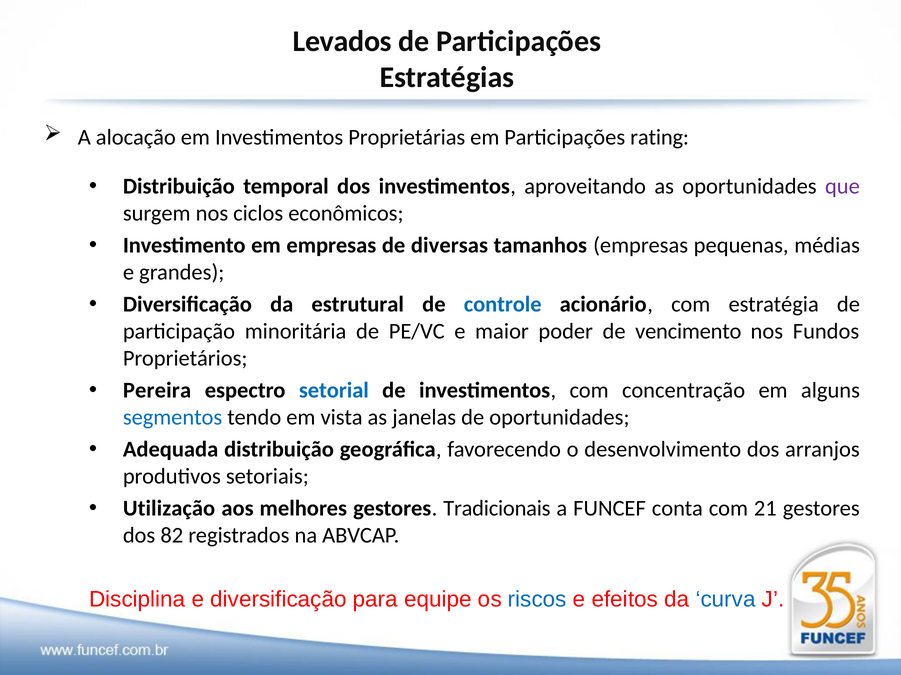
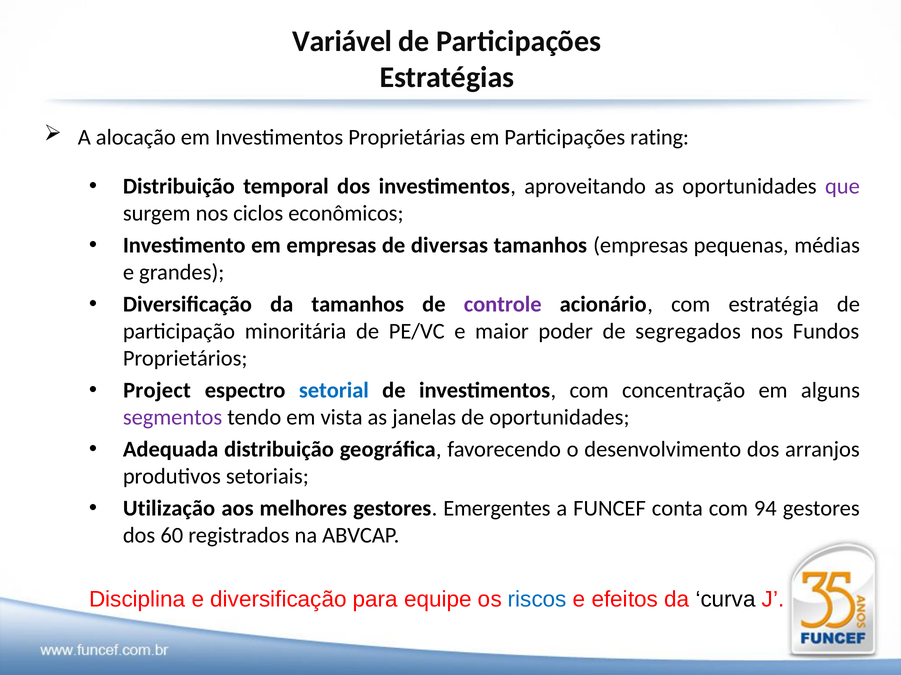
Levados: Levados -> Variável
da estrutural: estrutural -> tamanhos
controle colour: blue -> purple
vencimento: vencimento -> segregados
Pereira: Pereira -> Project
segmentos colour: blue -> purple
Tradicionais: Tradicionais -> Emergentes
21: 21 -> 94
82: 82 -> 60
curva colour: blue -> black
